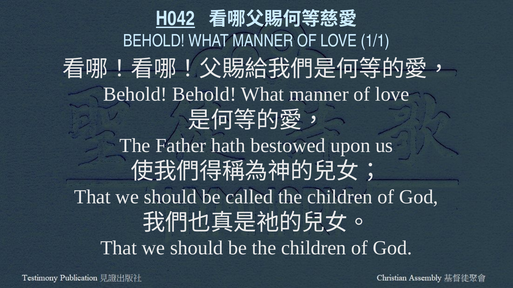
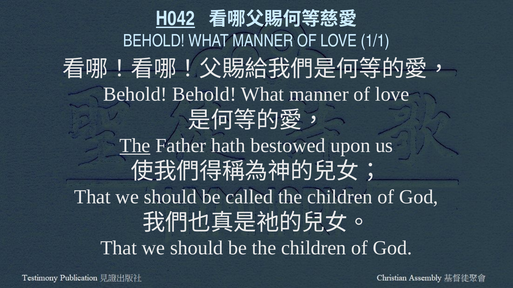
The at (135, 146) underline: none -> present
